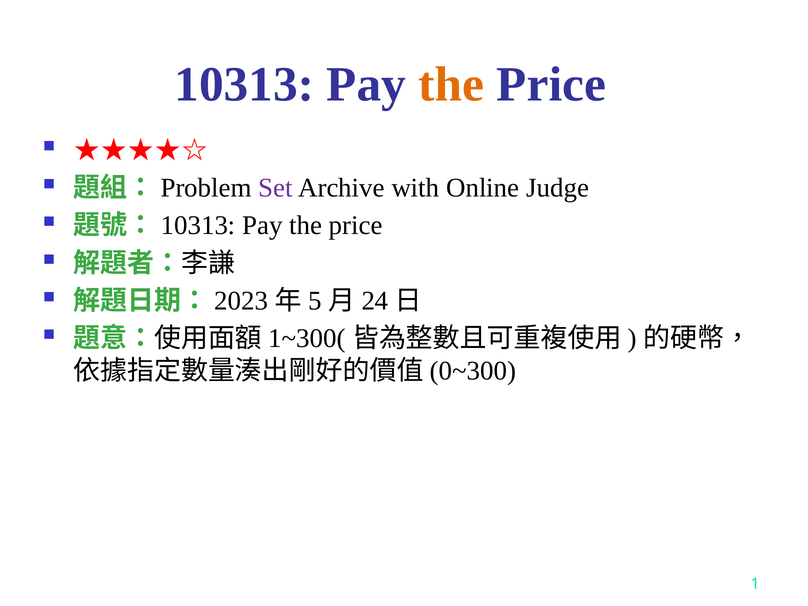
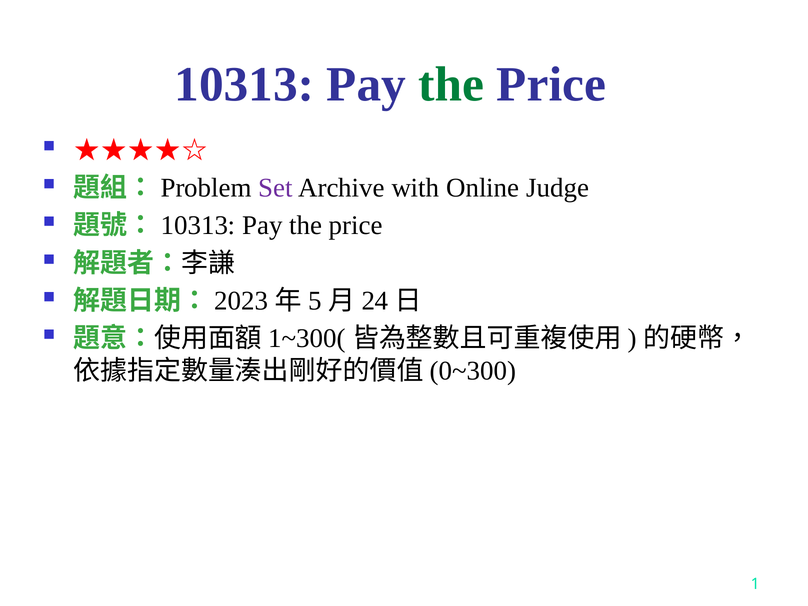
the at (451, 84) colour: orange -> green
